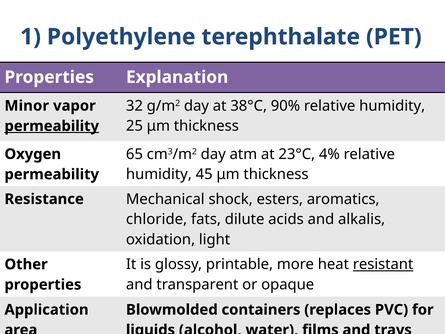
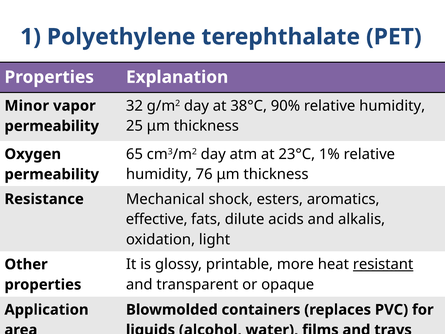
permeability at (52, 126) underline: present -> none
4%: 4% -> 1%
45: 45 -> 76
chloride: chloride -> effective
